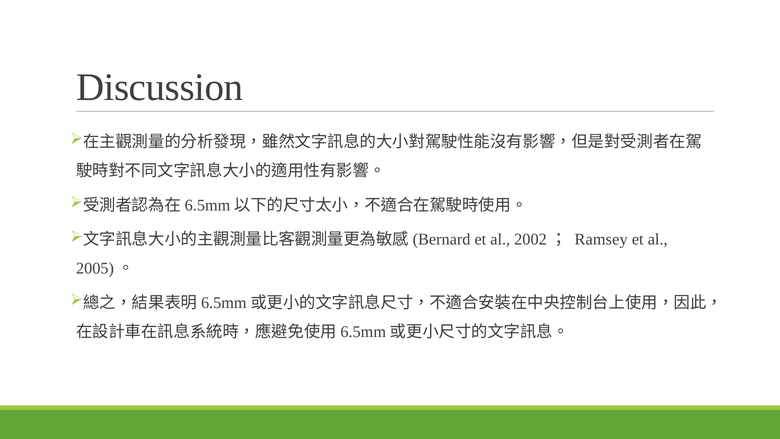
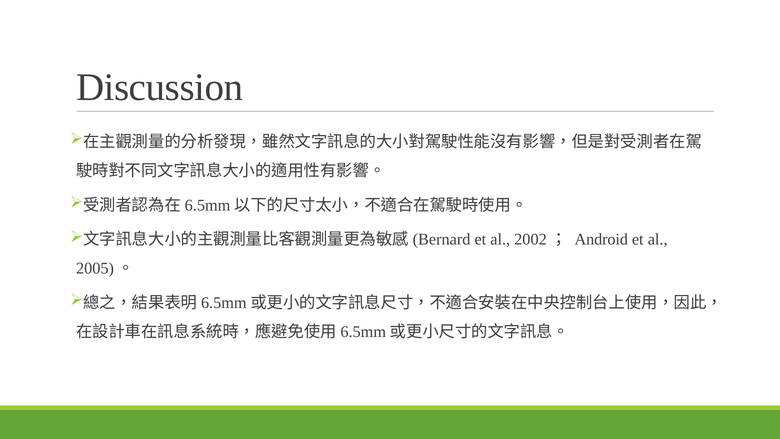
Ramsey: Ramsey -> Android
